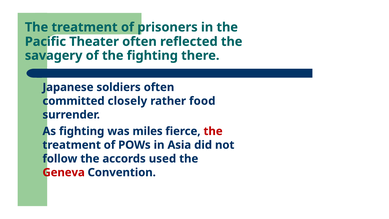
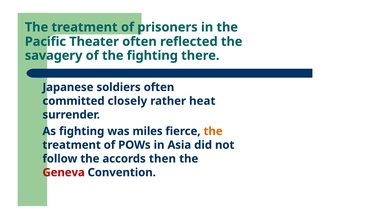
food: food -> heat
the at (213, 131) colour: red -> orange
used: used -> then
